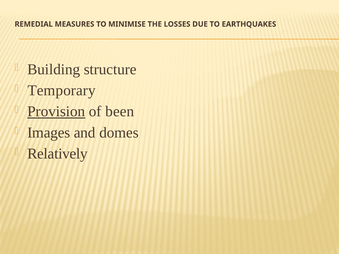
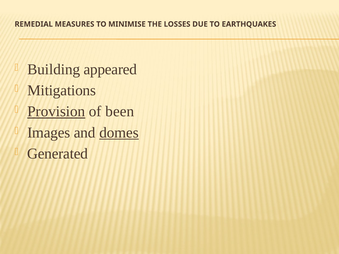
structure: structure -> appeared
Temporary: Temporary -> Mitigations
domes underline: none -> present
Relatively: Relatively -> Generated
